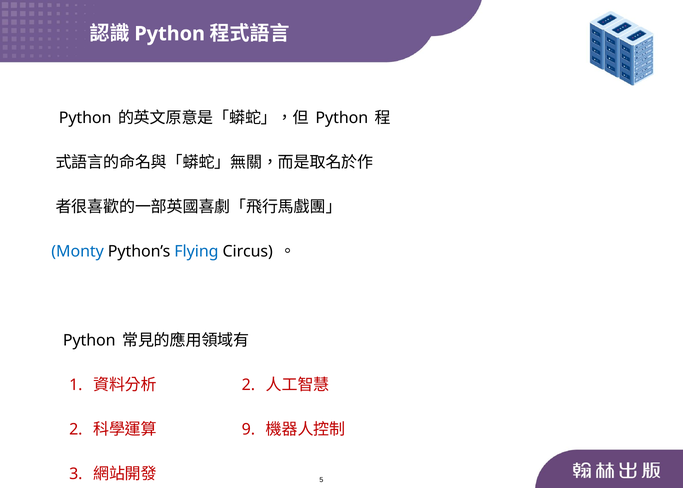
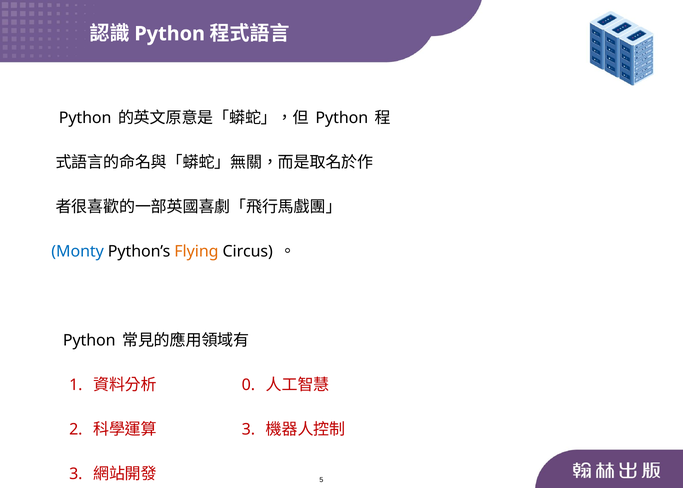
Flying colour: blue -> orange
2 at (248, 385): 2 -> 0
9 at (248, 429): 9 -> 3
